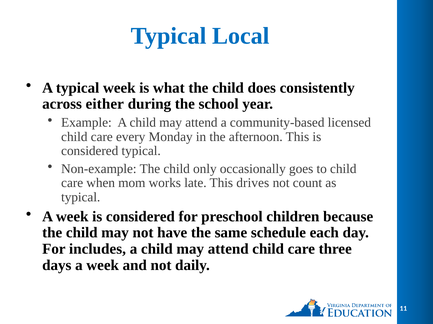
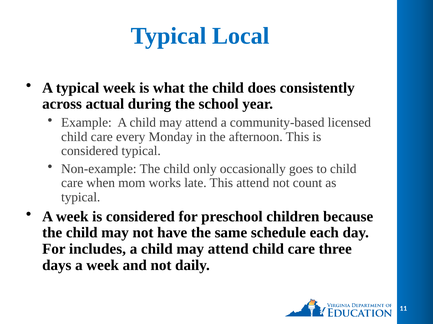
either: either -> actual
This drives: drives -> attend
